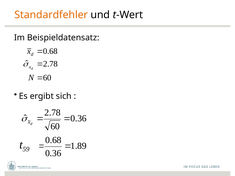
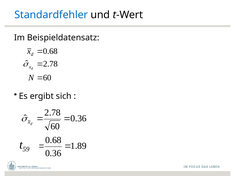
Standardfehler colour: orange -> blue
